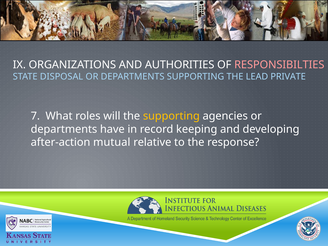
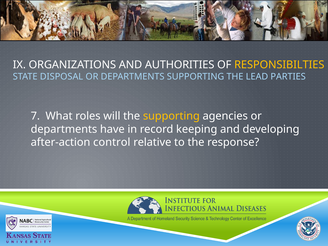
RESPONSIBILTIES colour: pink -> yellow
PRIVATE: PRIVATE -> PARTIES
mutual: mutual -> control
